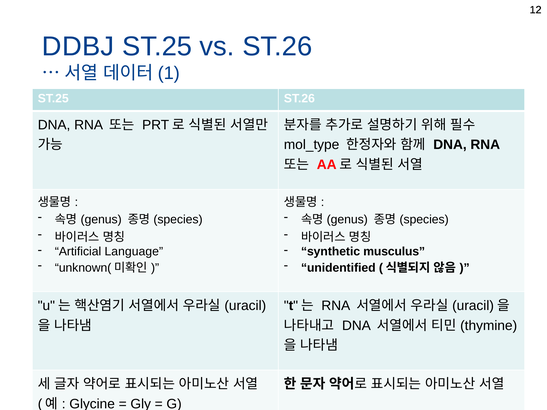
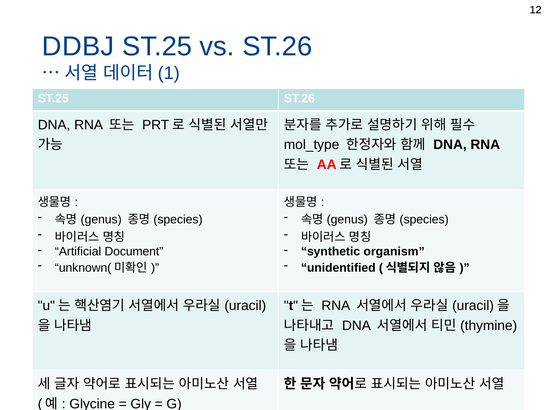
Language: Language -> Document
musculus: musculus -> organism
